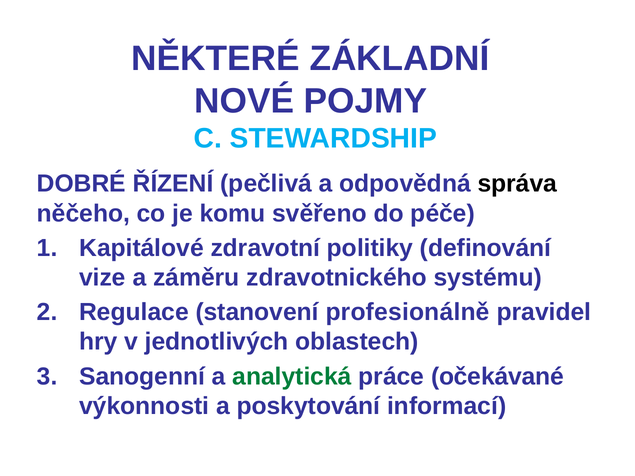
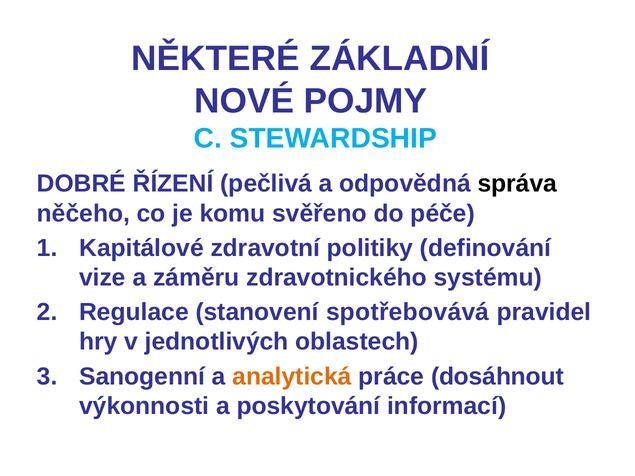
profesionálně: profesionálně -> spotřebovává
analytická colour: green -> orange
očekávané: očekávané -> dosáhnout
